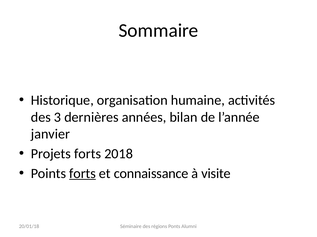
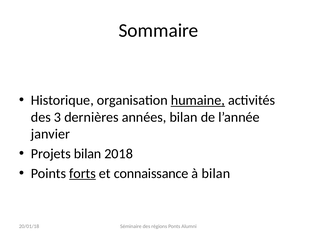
humaine underline: none -> present
Projets forts: forts -> bilan
à visite: visite -> bilan
